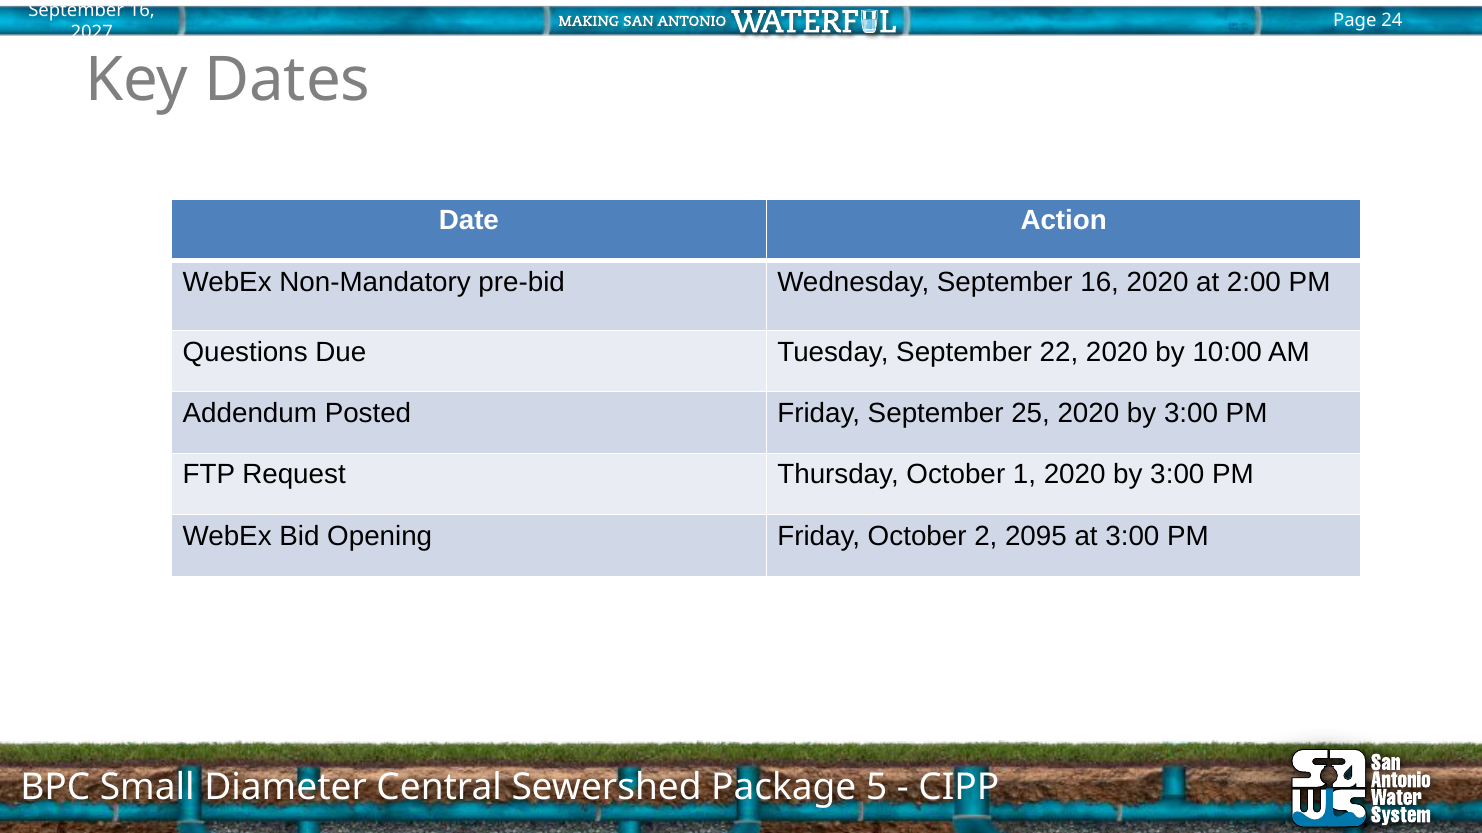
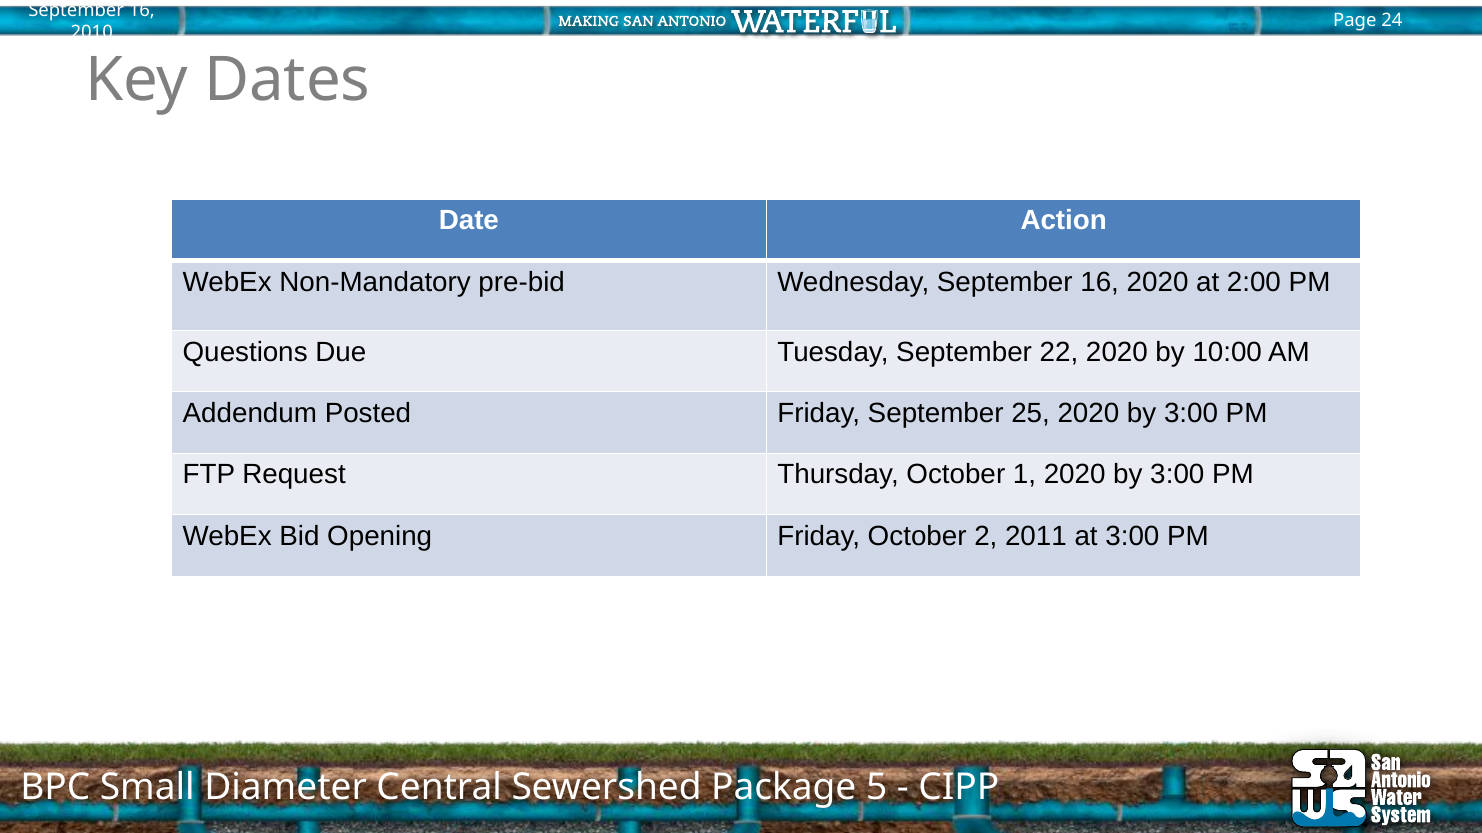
2027: 2027 -> 2010
2095: 2095 -> 2011
